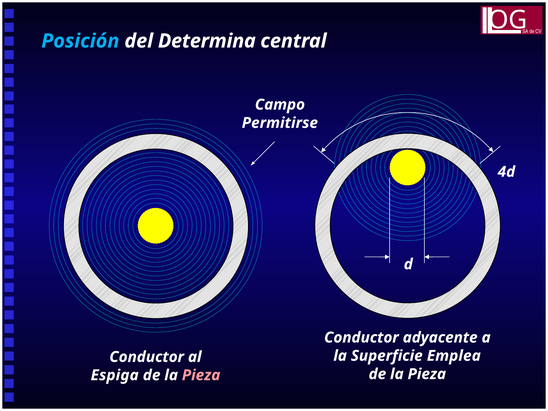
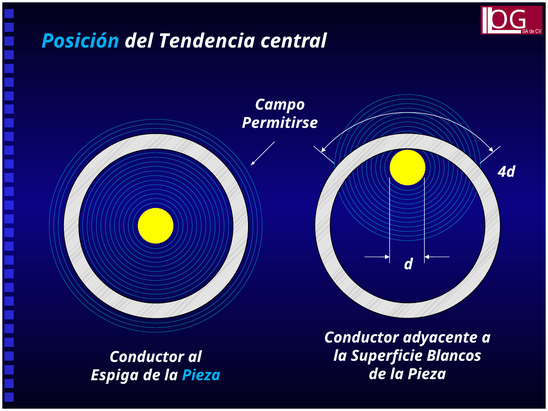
Determina: Determina -> Tendencia
Emplea: Emplea -> Blancos
Pieza at (201, 375) colour: pink -> light blue
